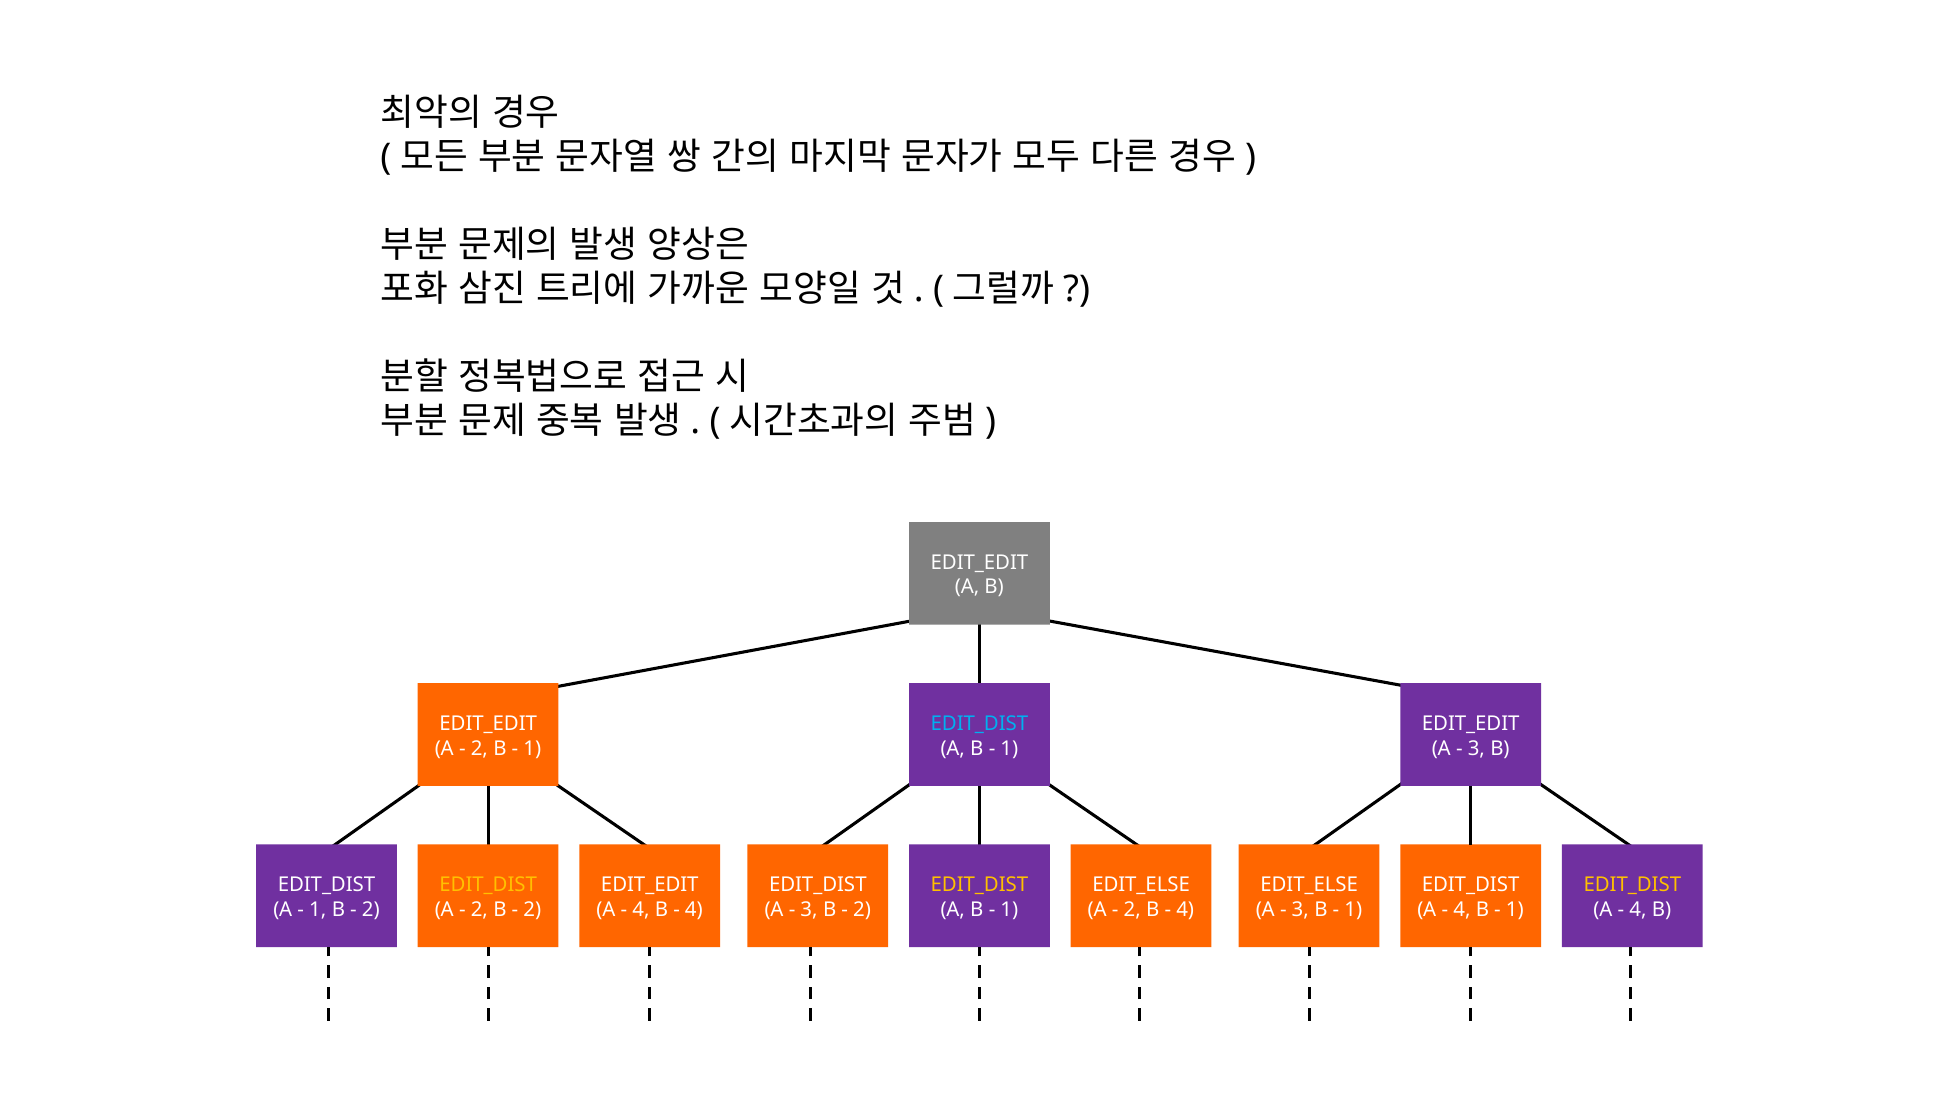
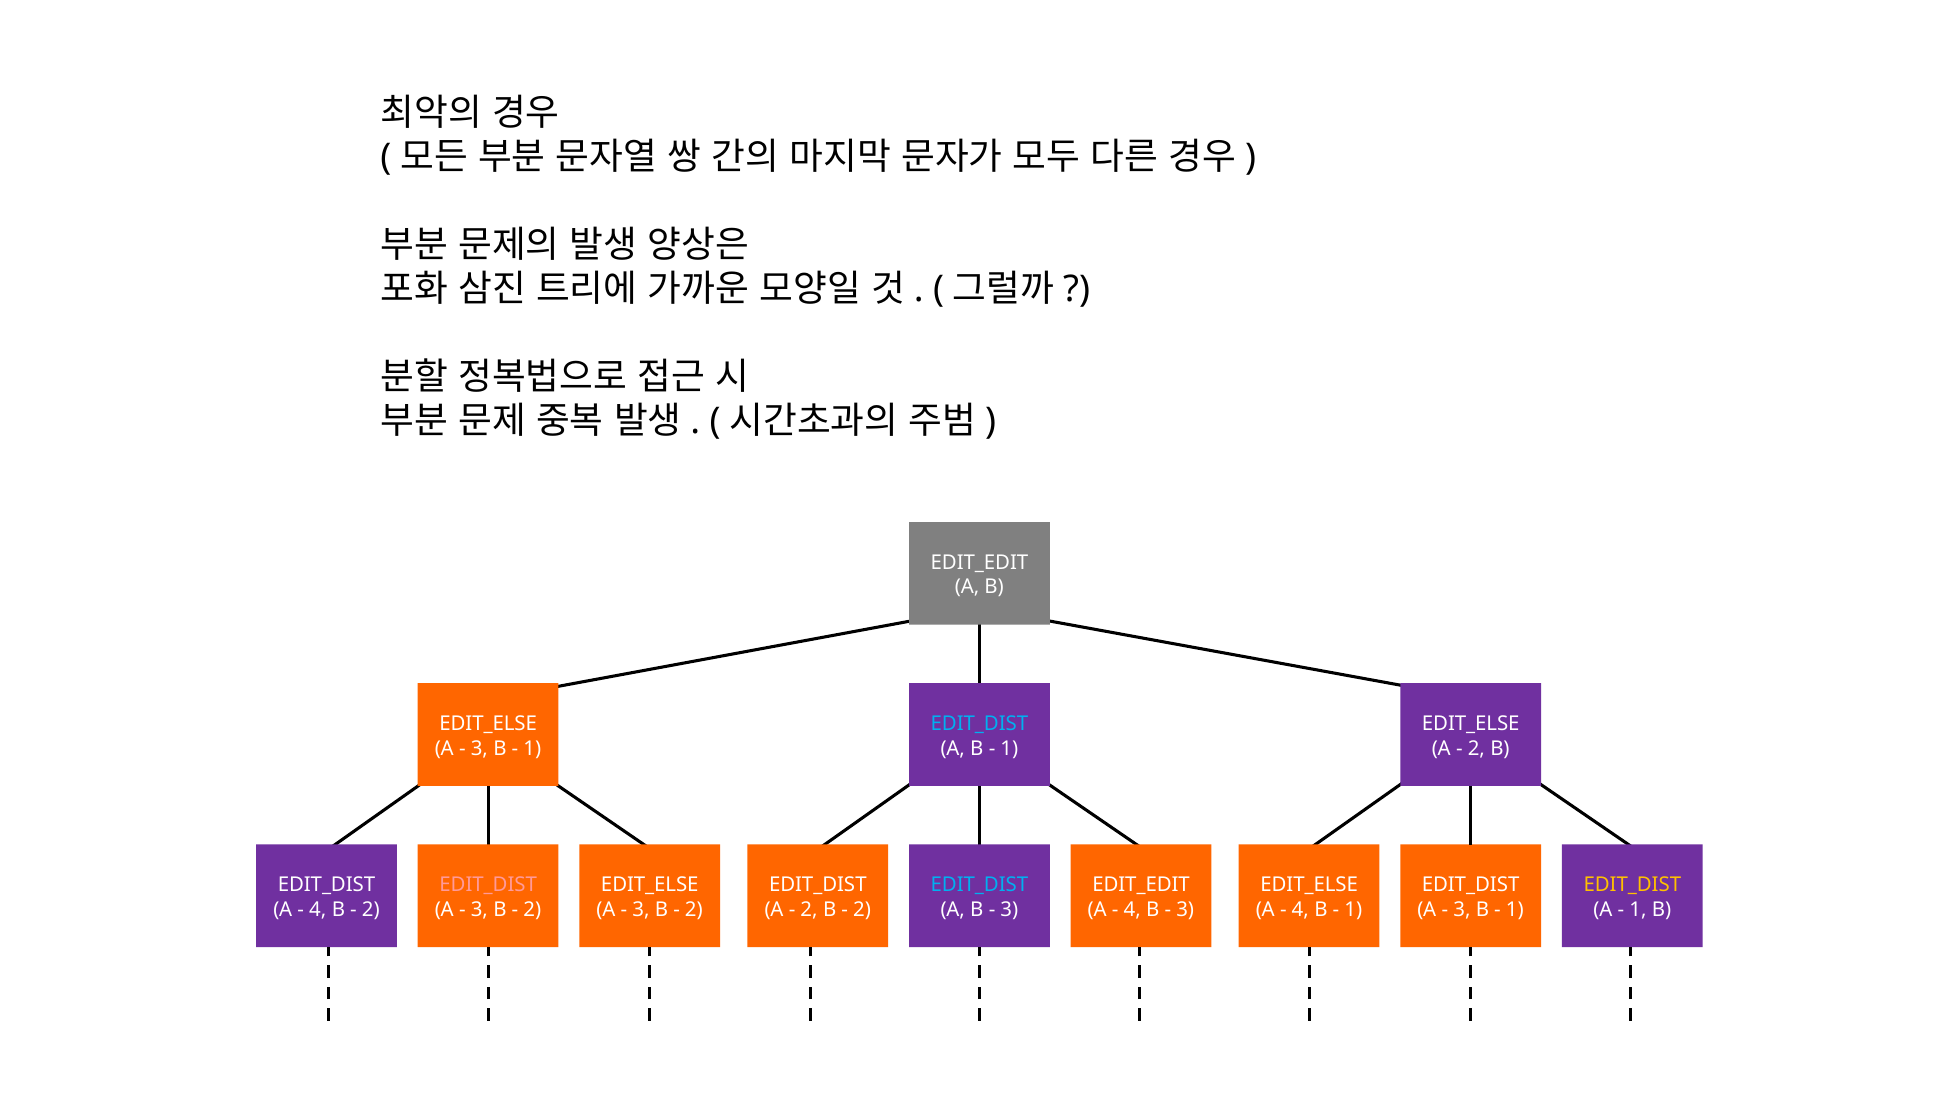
EDIT_EDIT at (488, 724): EDIT_EDIT -> EDIT_ELSE
EDIT_EDIT at (1471, 724): EDIT_EDIT -> EDIT_ELSE
2 at (479, 748): 2 -> 3
3 at (1476, 748): 3 -> 2
EDIT_DIST at (488, 885) colour: yellow -> pink
EDIT_EDIT at (650, 885): EDIT_EDIT -> EDIT_ELSE
EDIT_DIST at (979, 885) colour: yellow -> light blue
EDIT_ELSE at (1141, 885): EDIT_ELSE -> EDIT_EDIT
1 at (318, 909): 1 -> 4
2 at (479, 909): 2 -> 3
4 at (641, 909): 4 -> 3
4 at (694, 909): 4 -> 2
3 at (809, 909): 3 -> 2
1 at (1009, 909): 1 -> 3
2 at (1132, 909): 2 -> 4
4 at (1185, 909): 4 -> 3
3 at (1300, 909): 3 -> 4
4 at (1462, 909): 4 -> 3
4 at (1638, 909): 4 -> 1
